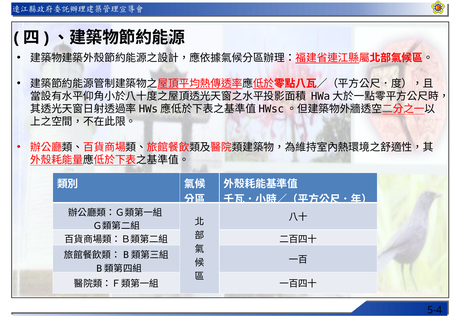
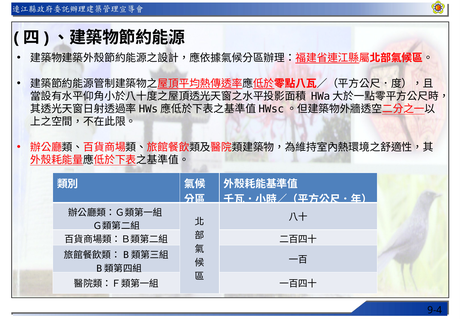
5-4: 5-4 -> 9-4
